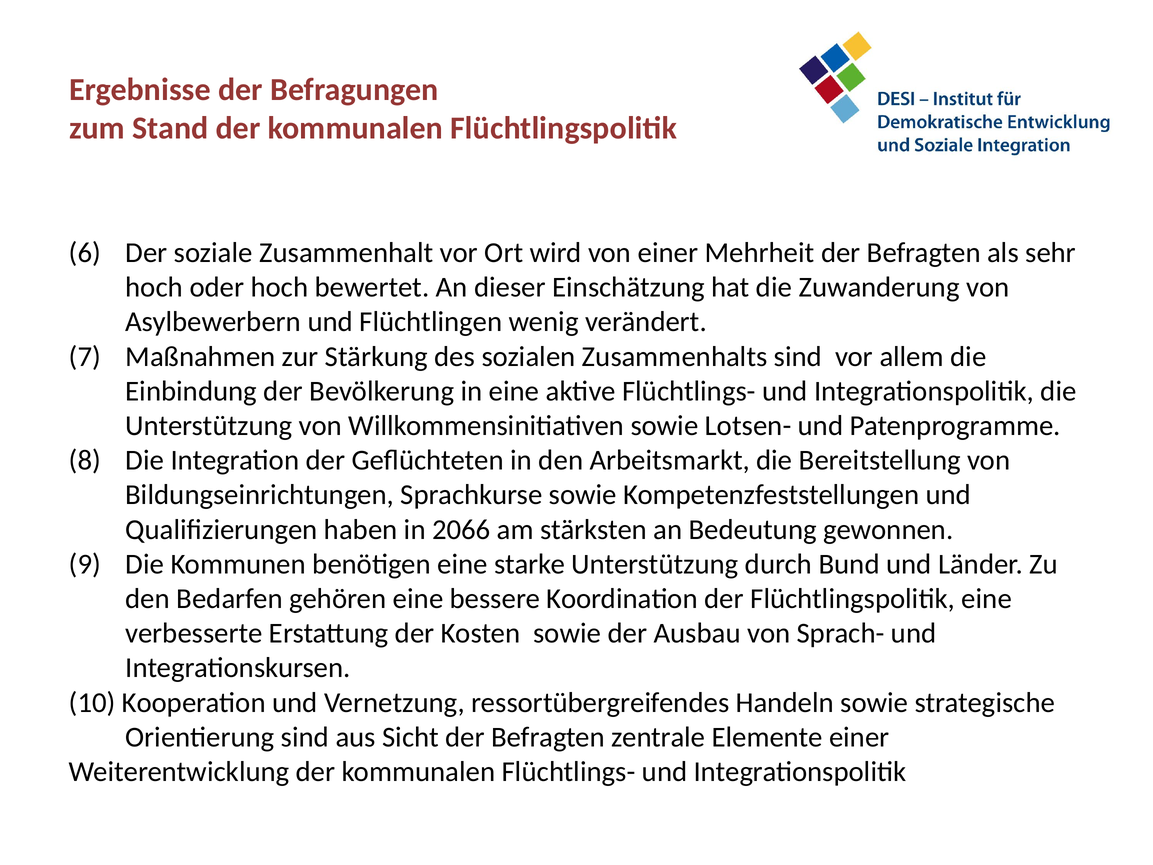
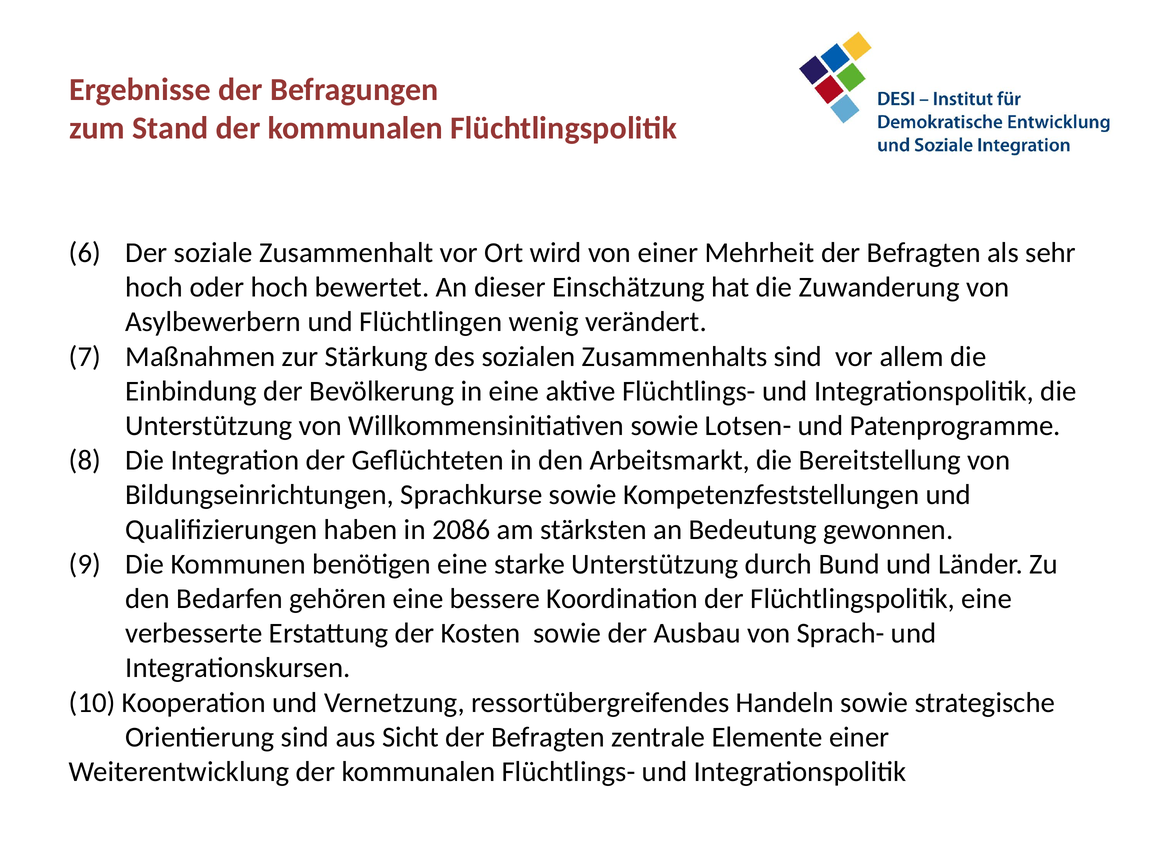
2066: 2066 -> 2086
